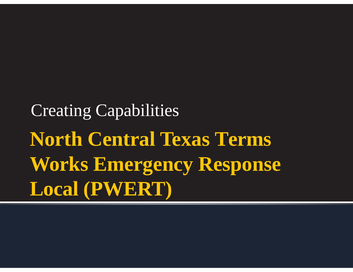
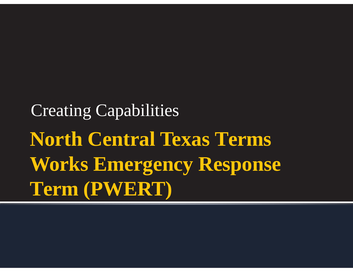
Local: Local -> Term
